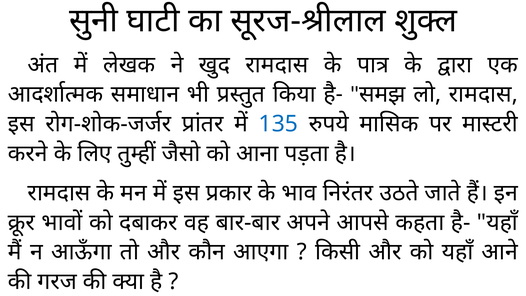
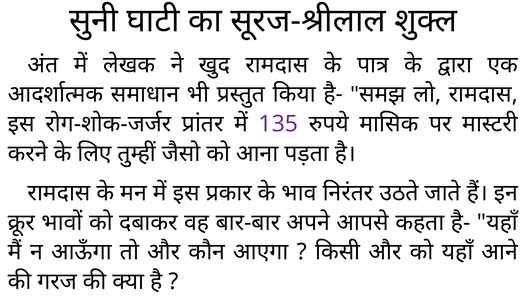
135 colour: blue -> purple
